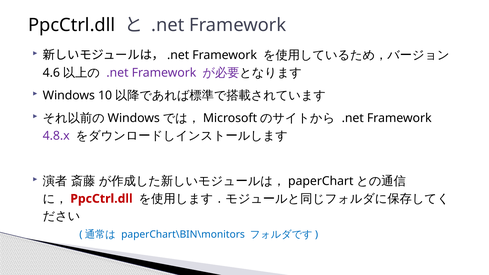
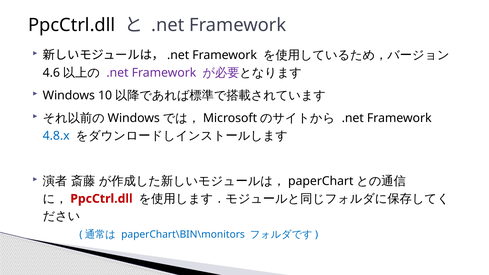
4.8.x colour: purple -> blue
